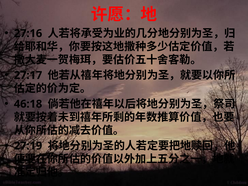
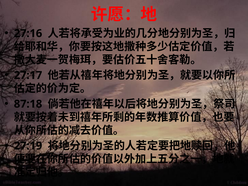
46:18: 46:18 -> 87:18
